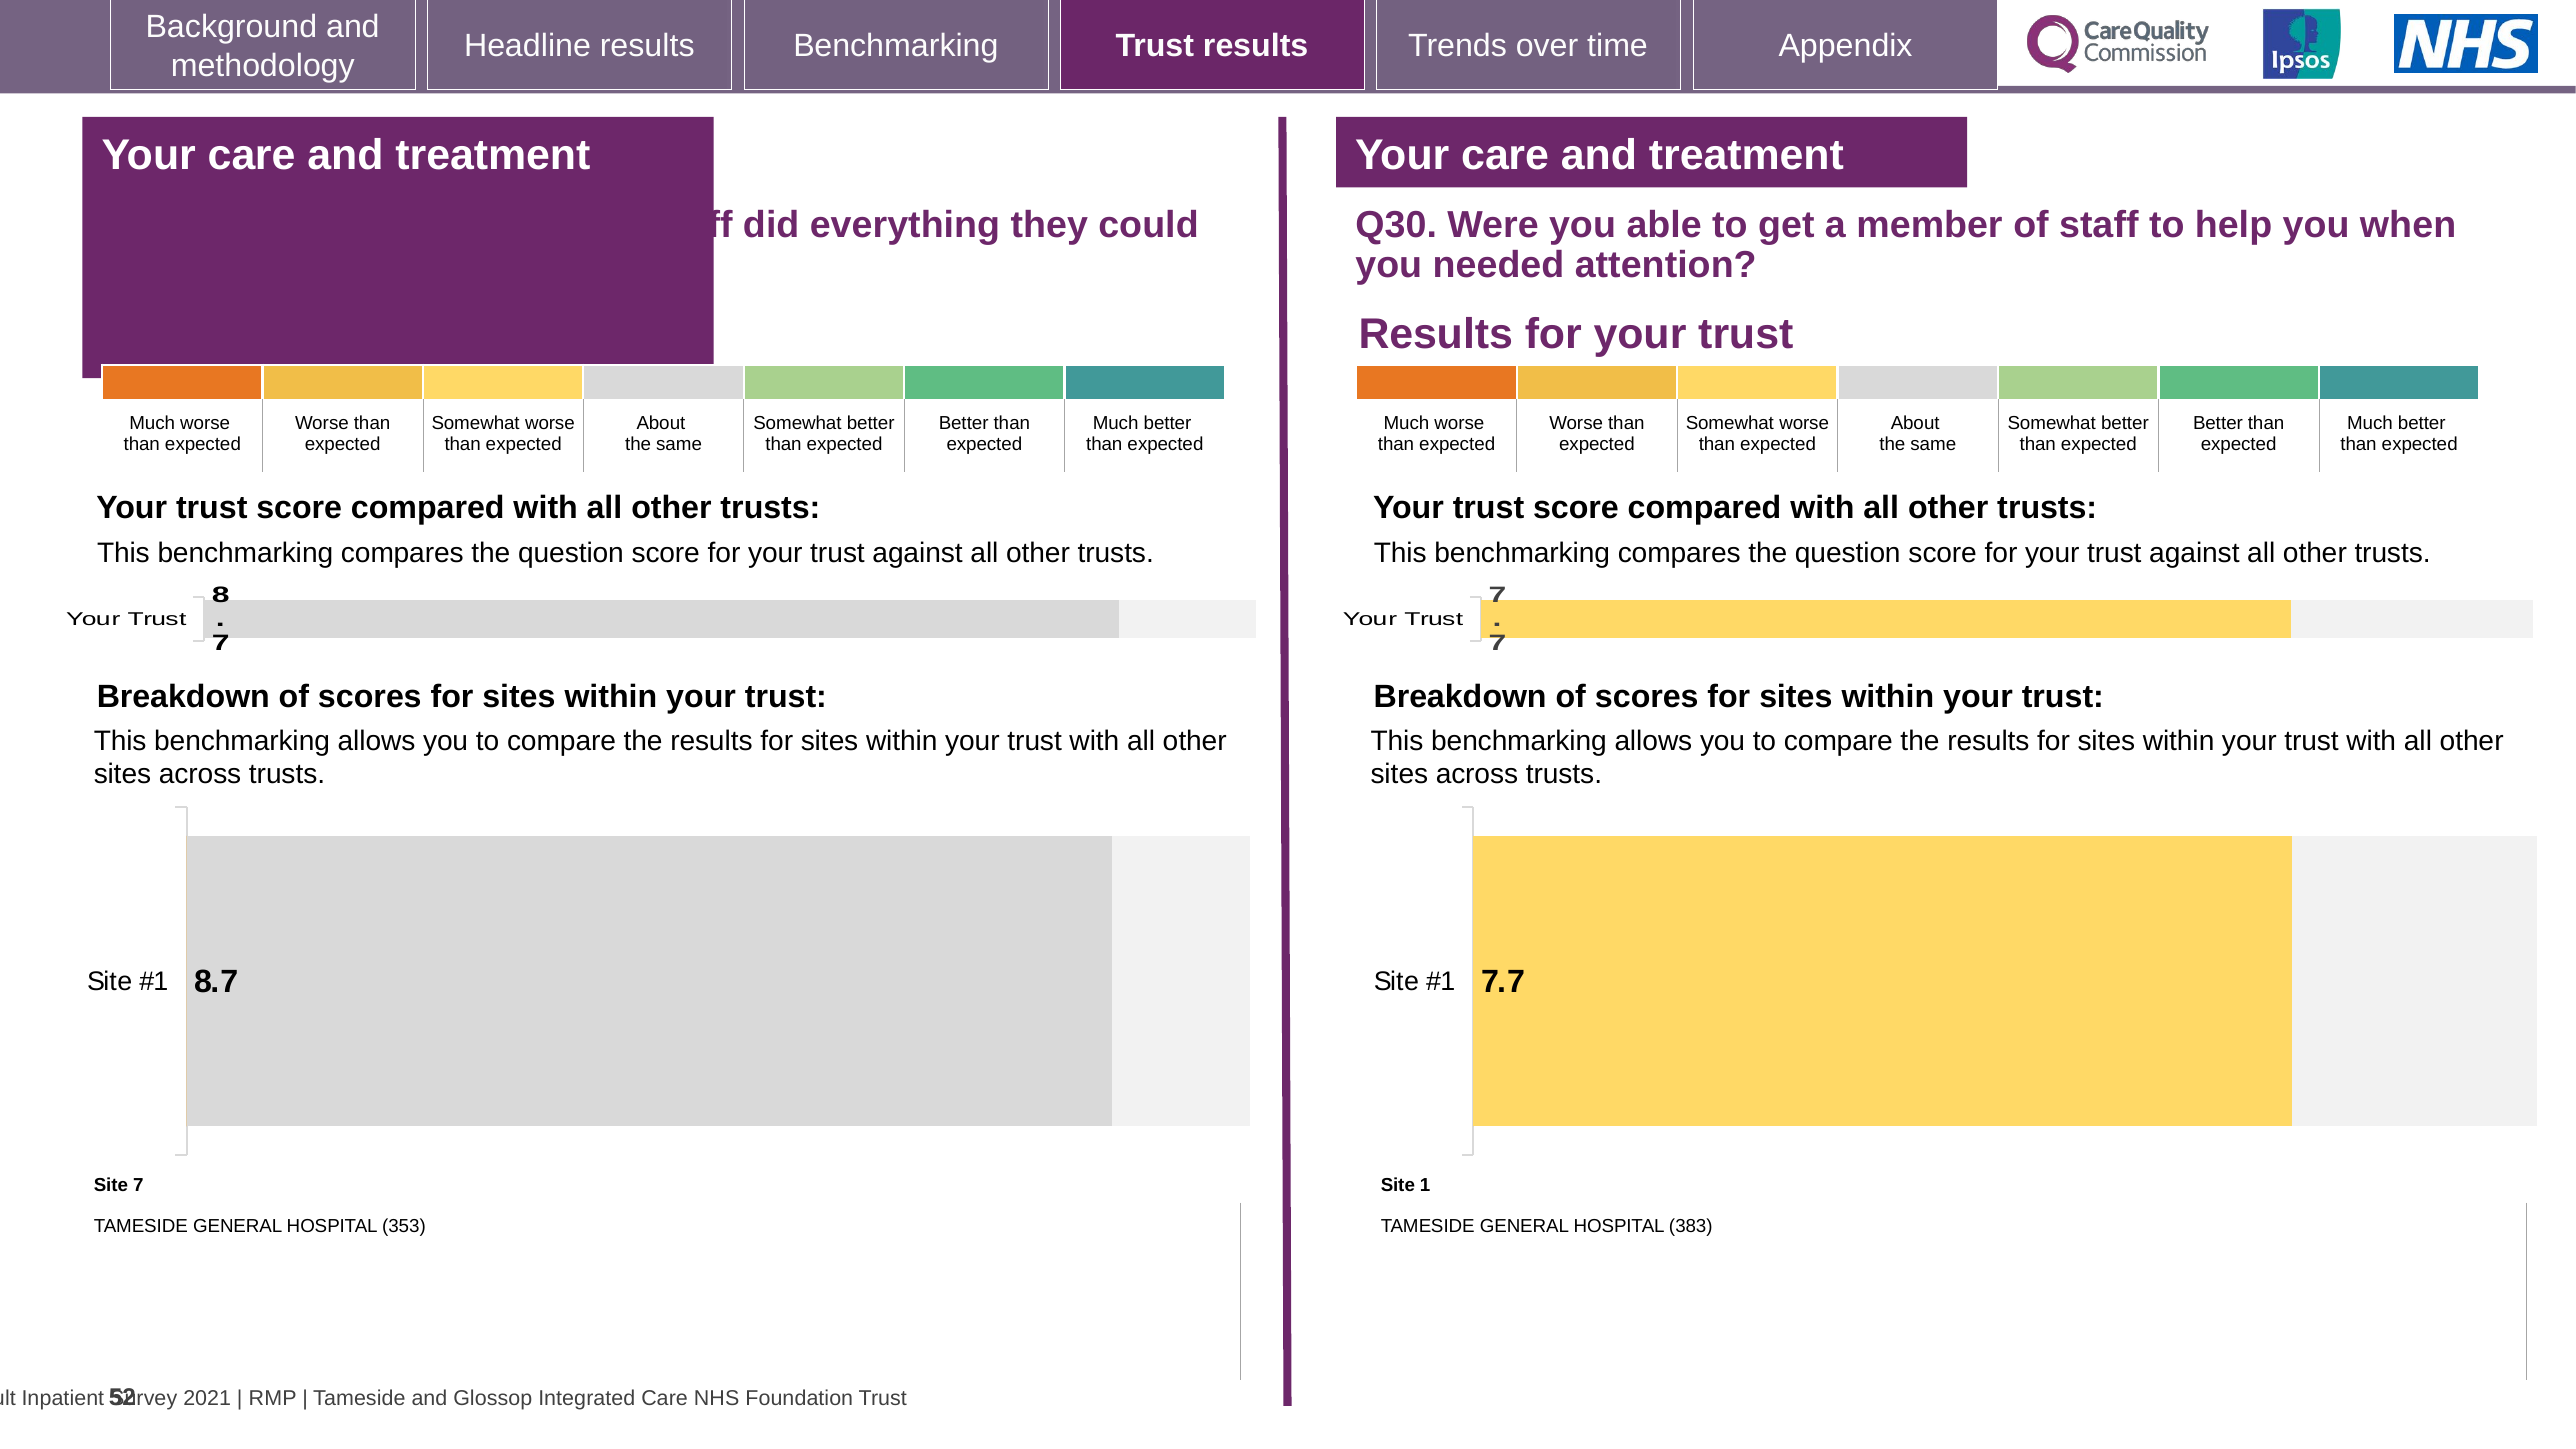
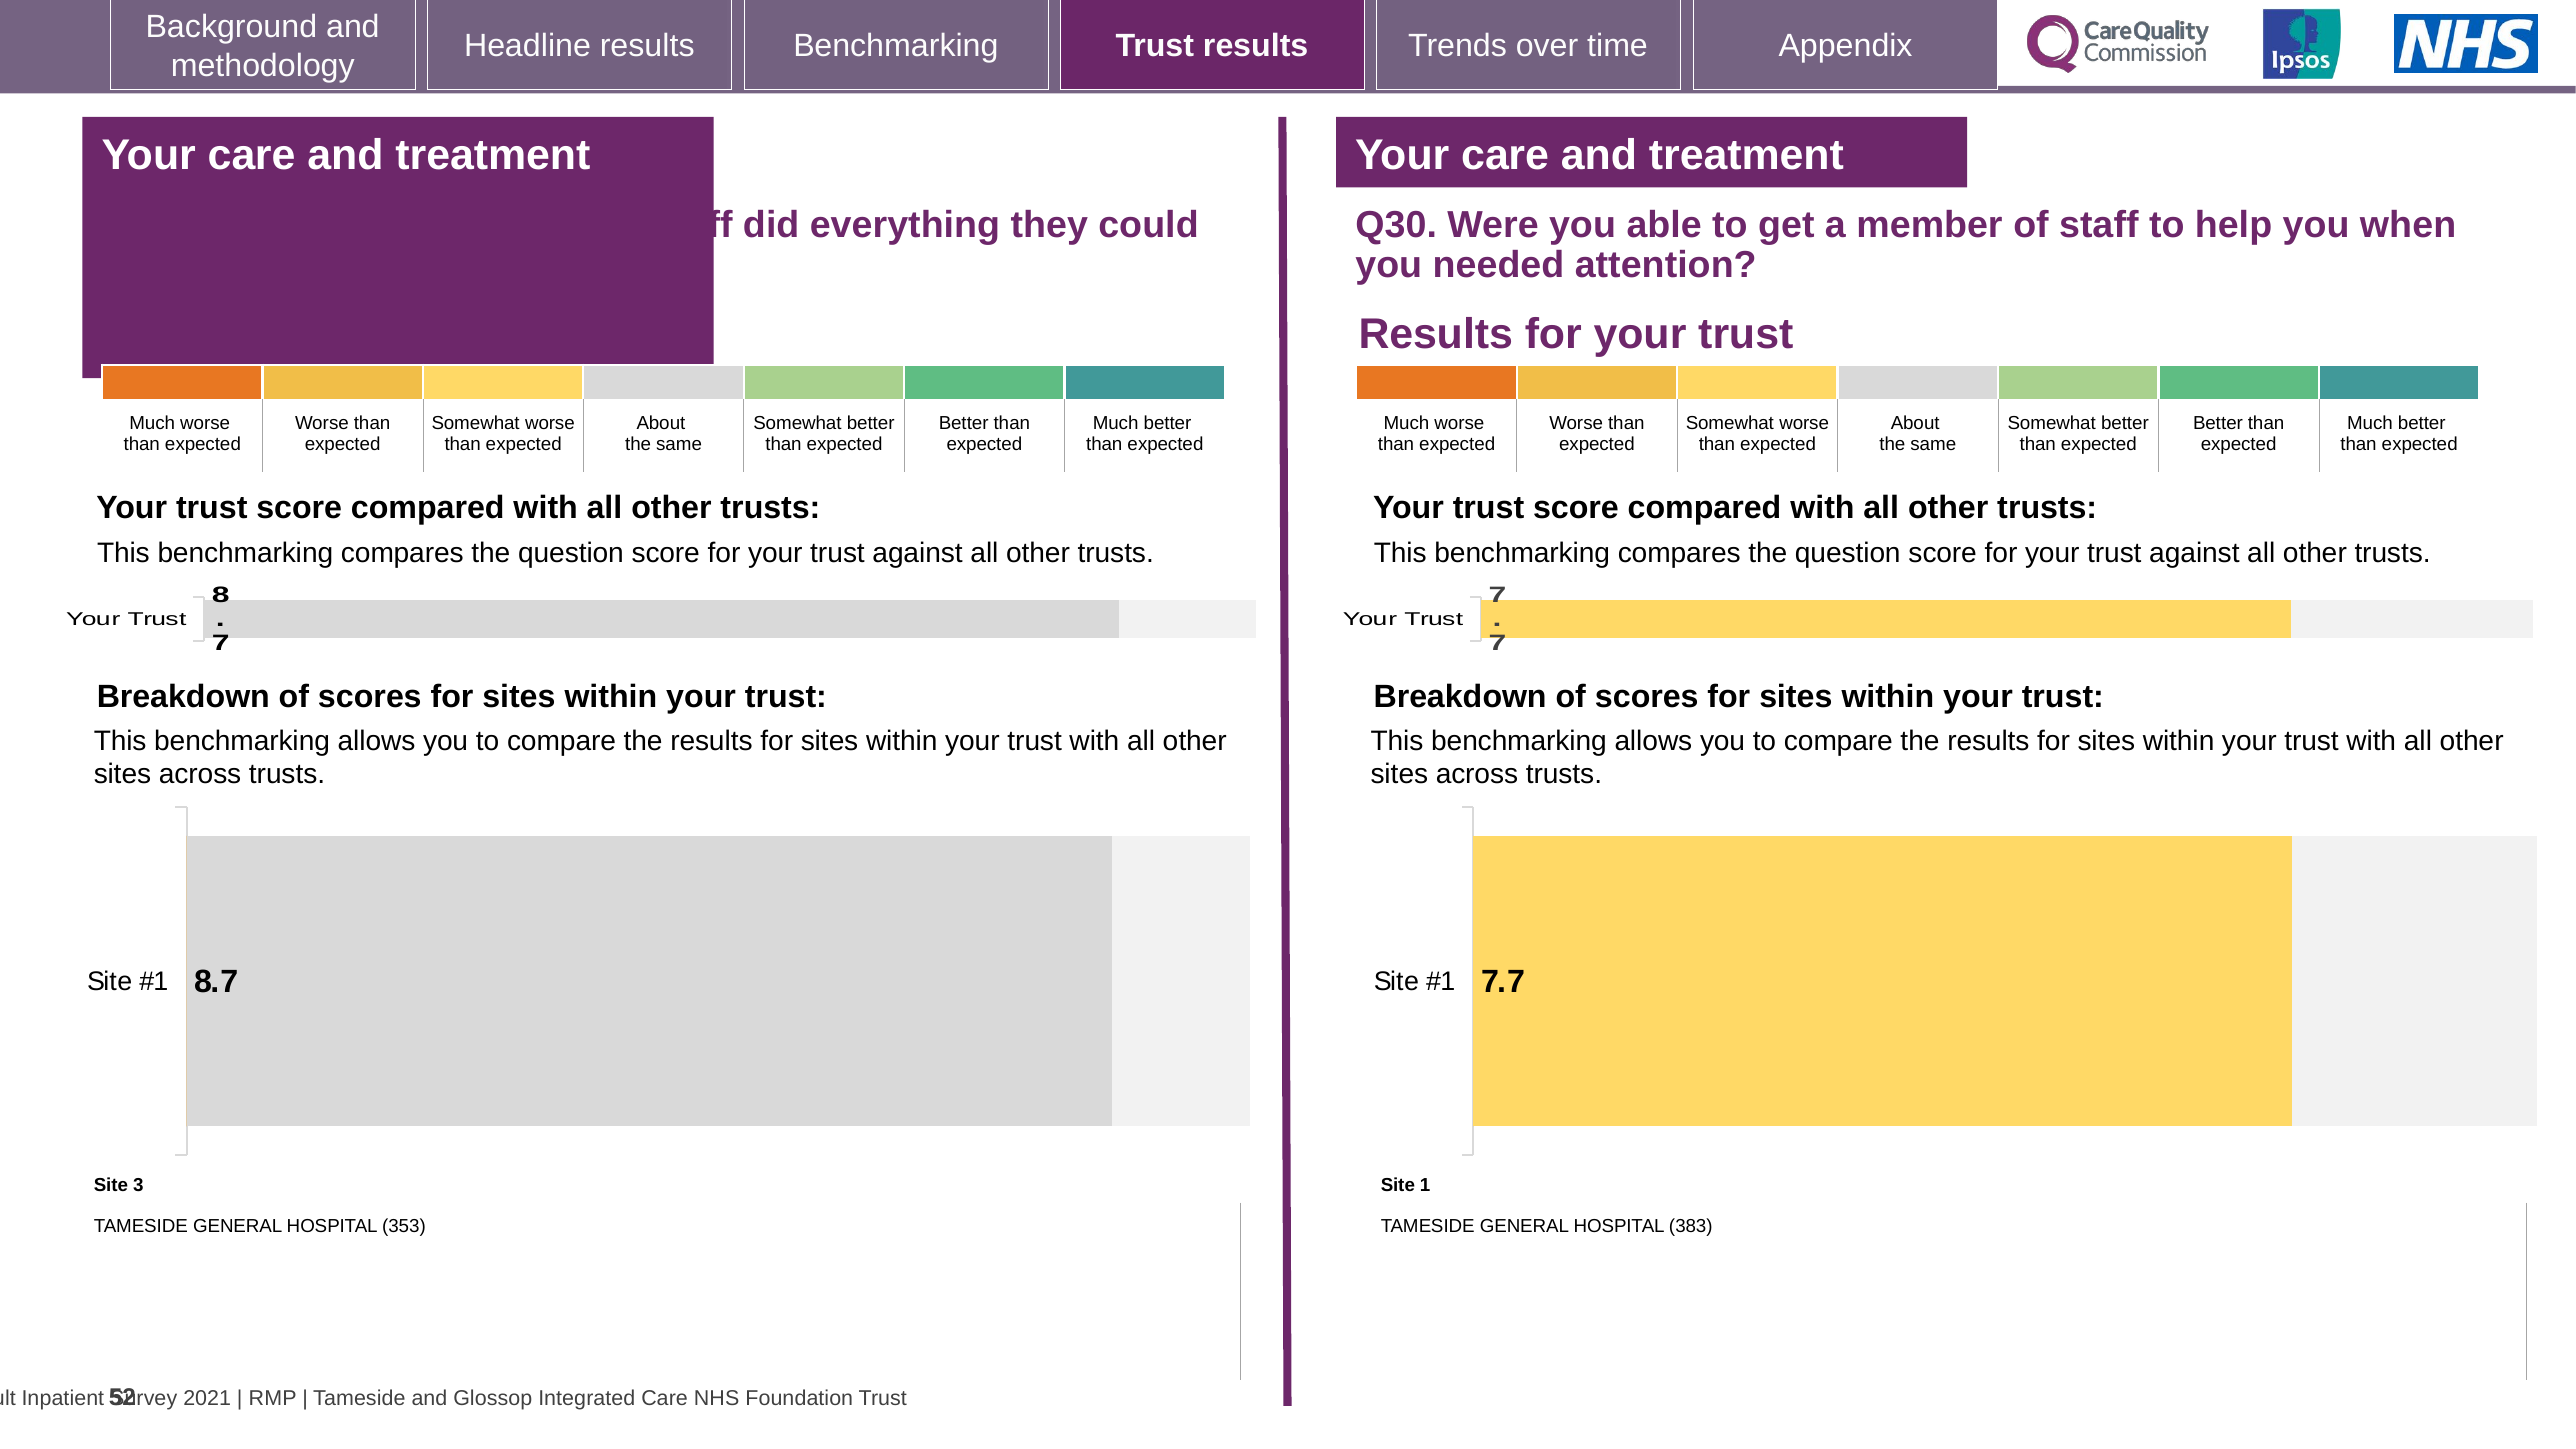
Site 7: 7 -> 3
